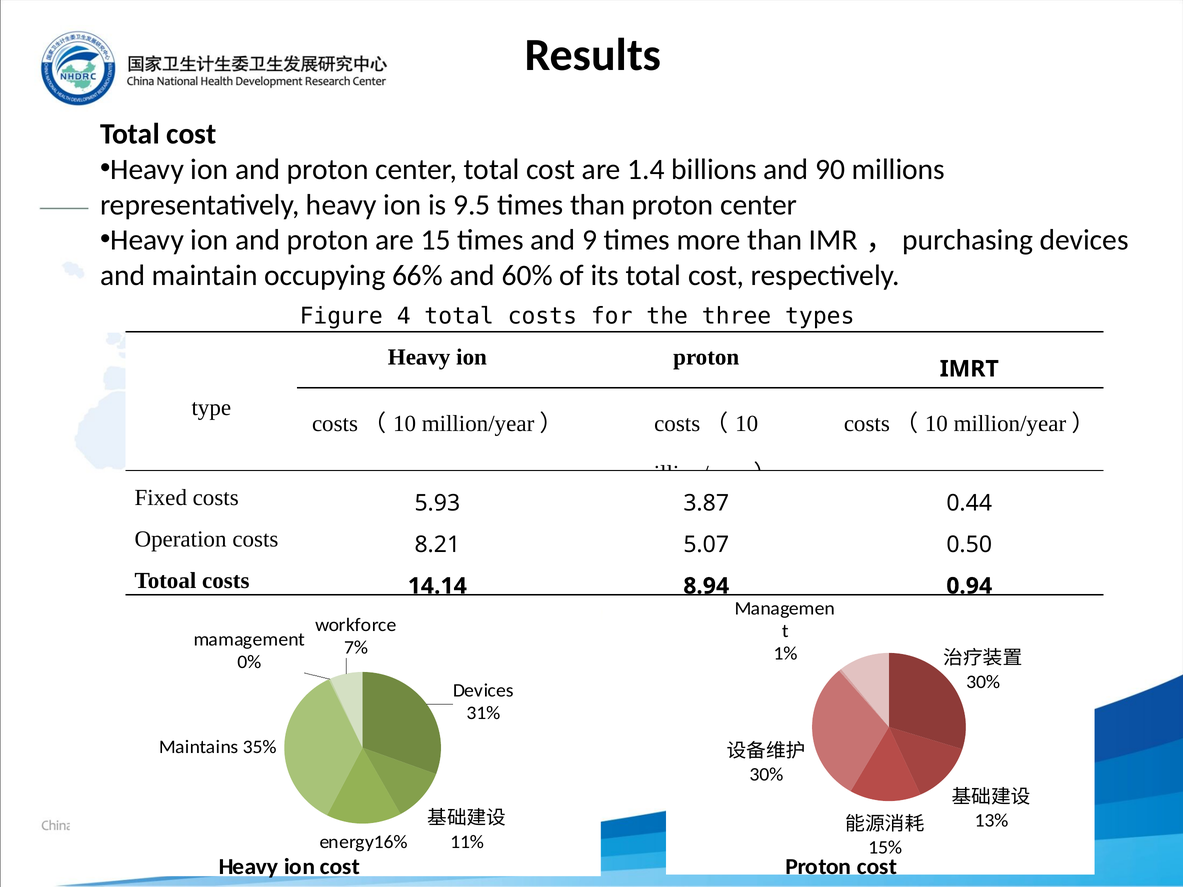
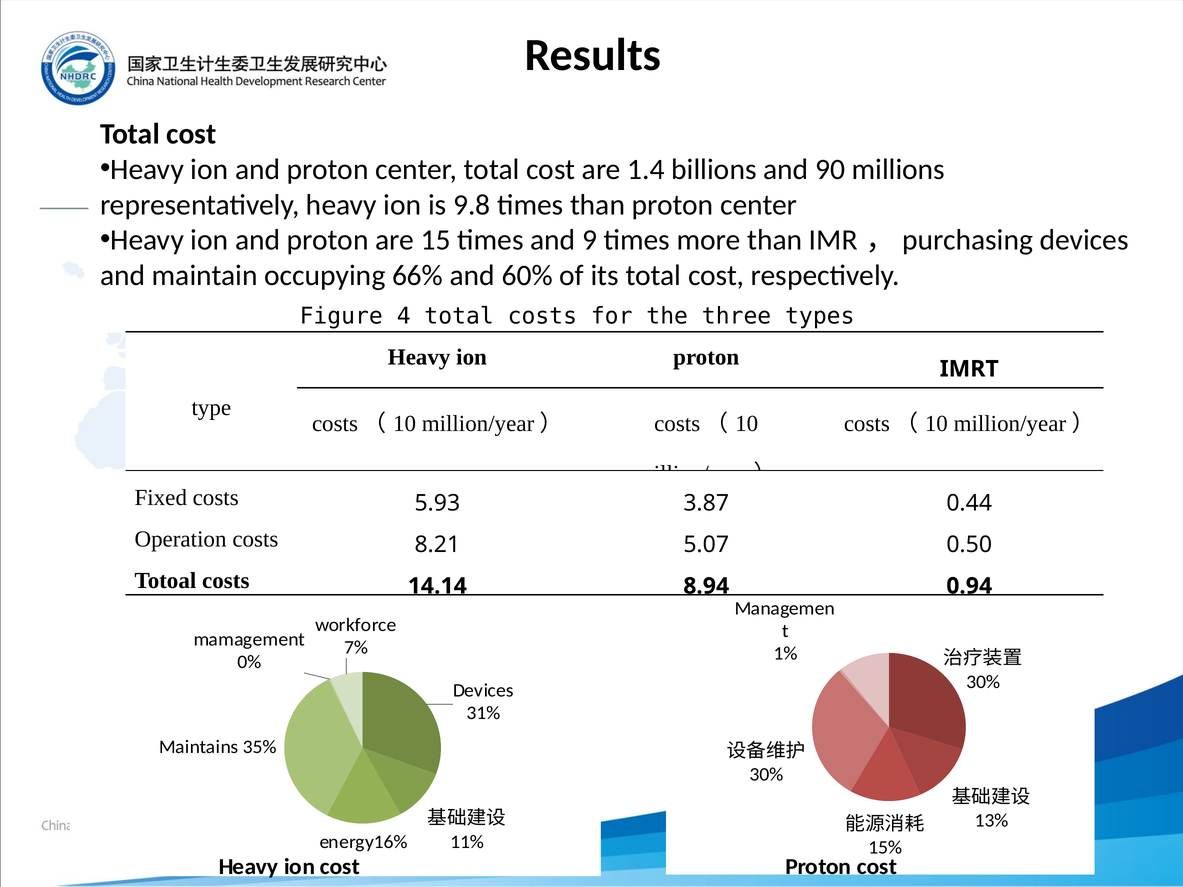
9.5: 9.5 -> 9.8
